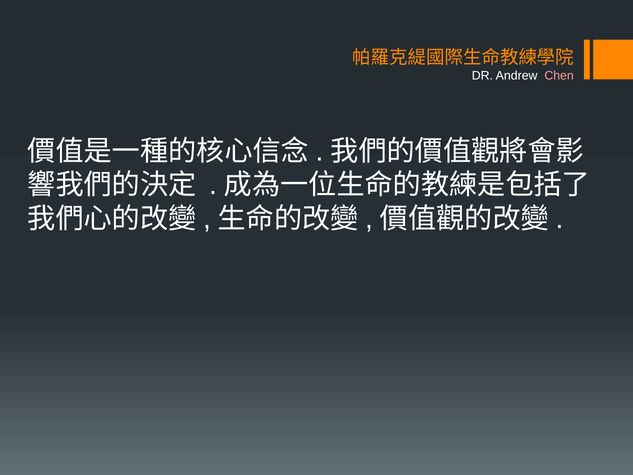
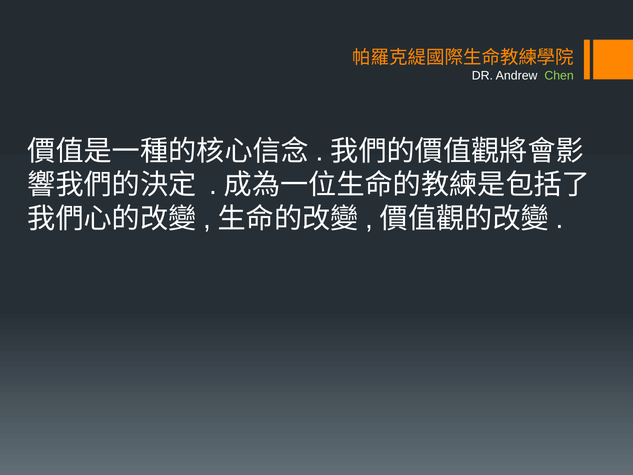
Chen colour: pink -> light green
